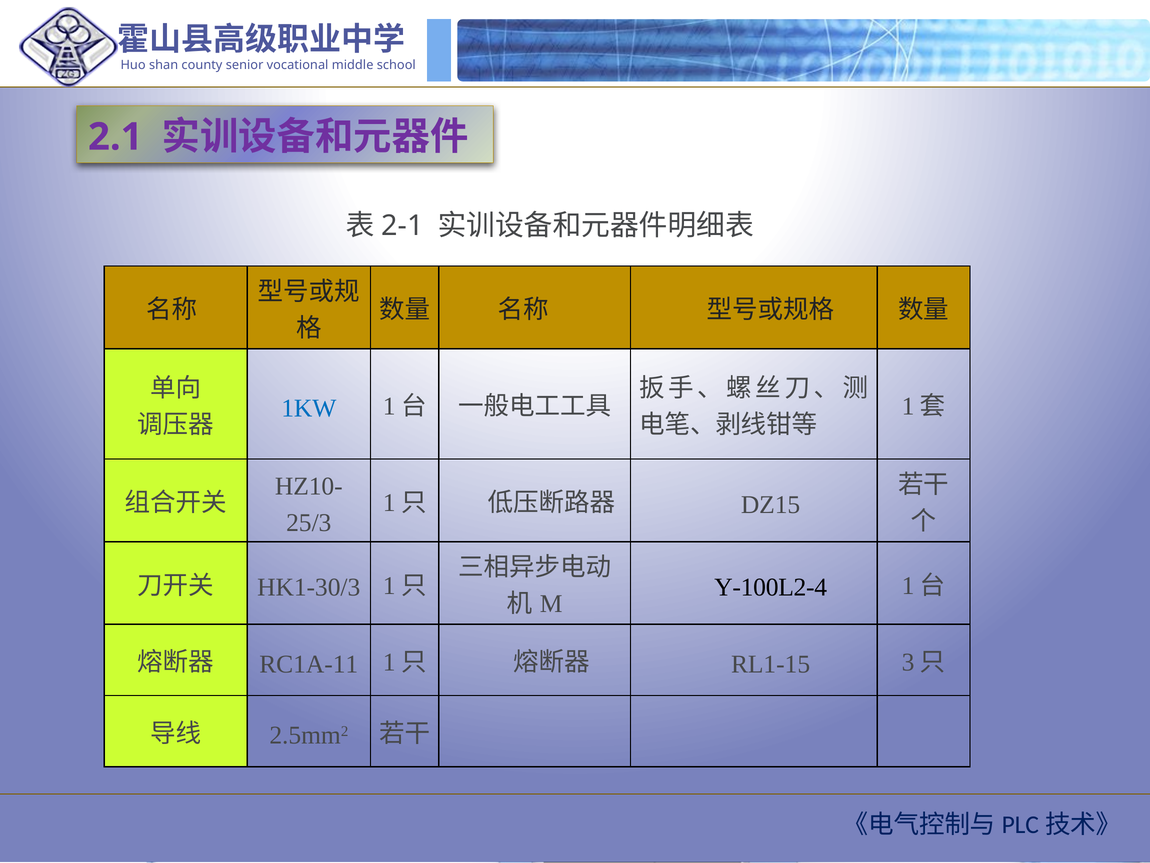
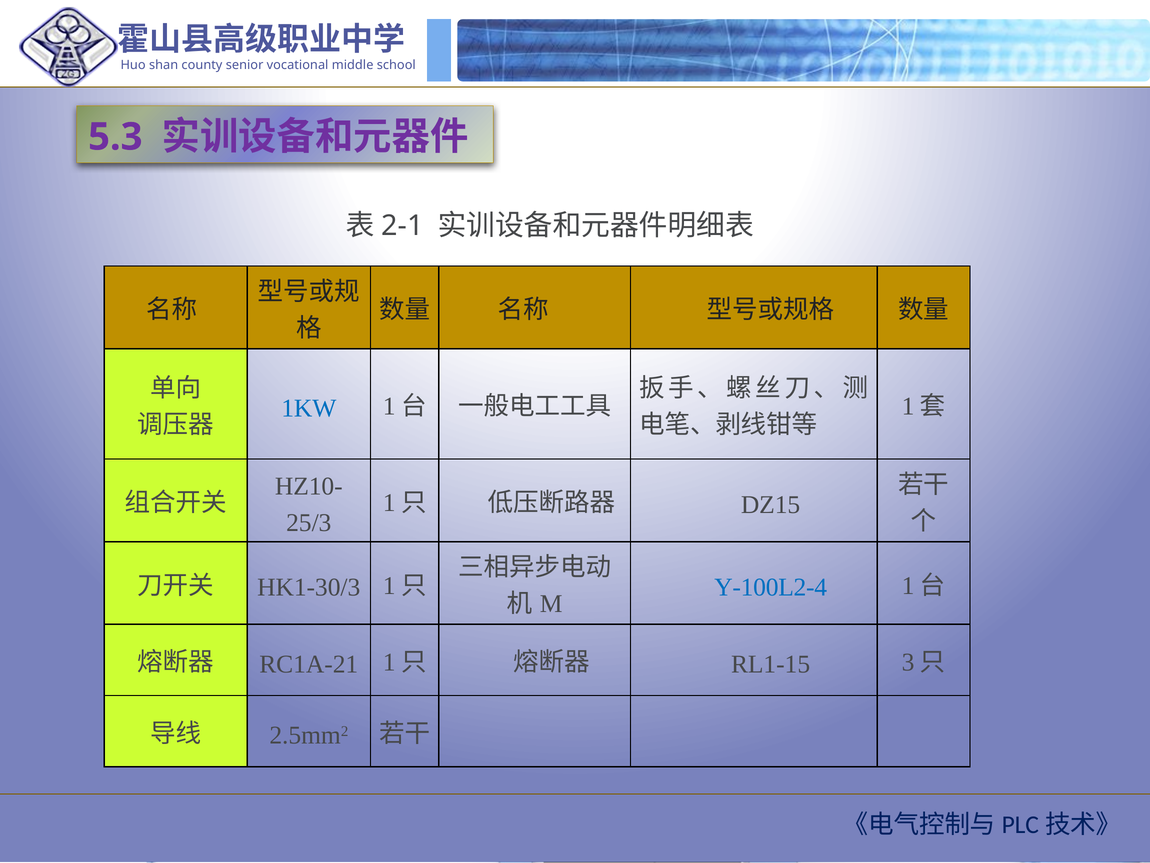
2.1: 2.1 -> 5.3
Y-100L2-4 colour: black -> blue
RC1A-11: RC1A-11 -> RC1A-21
